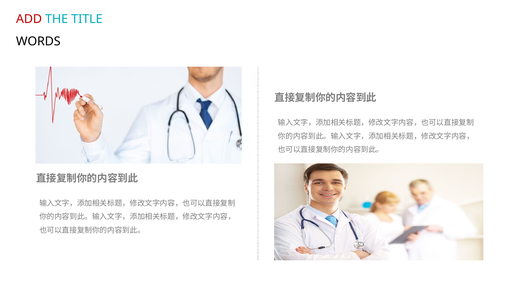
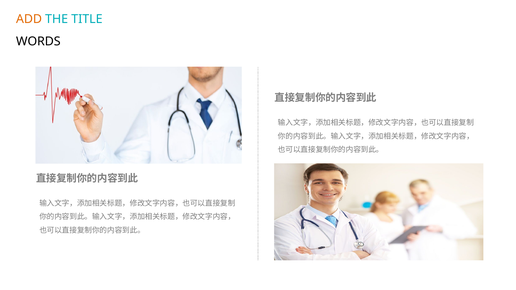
ADD colour: red -> orange
